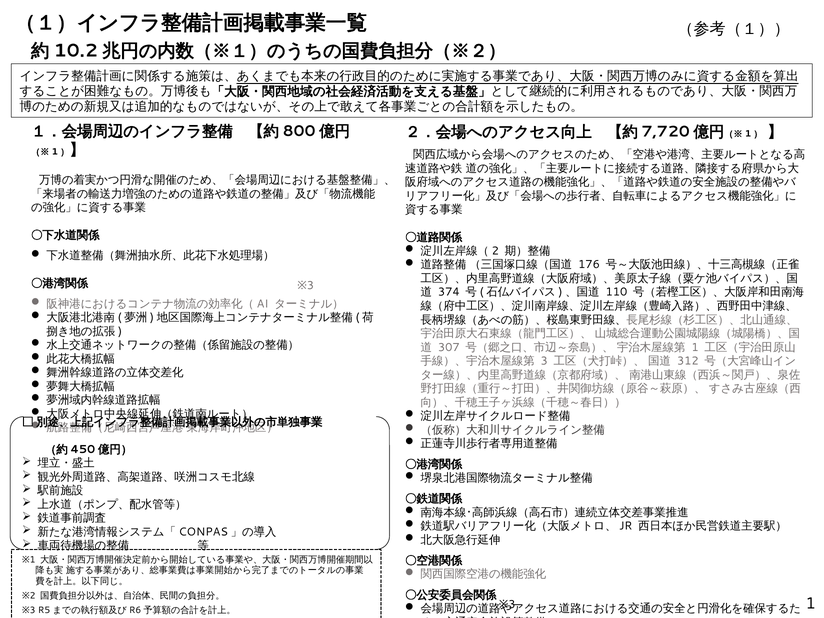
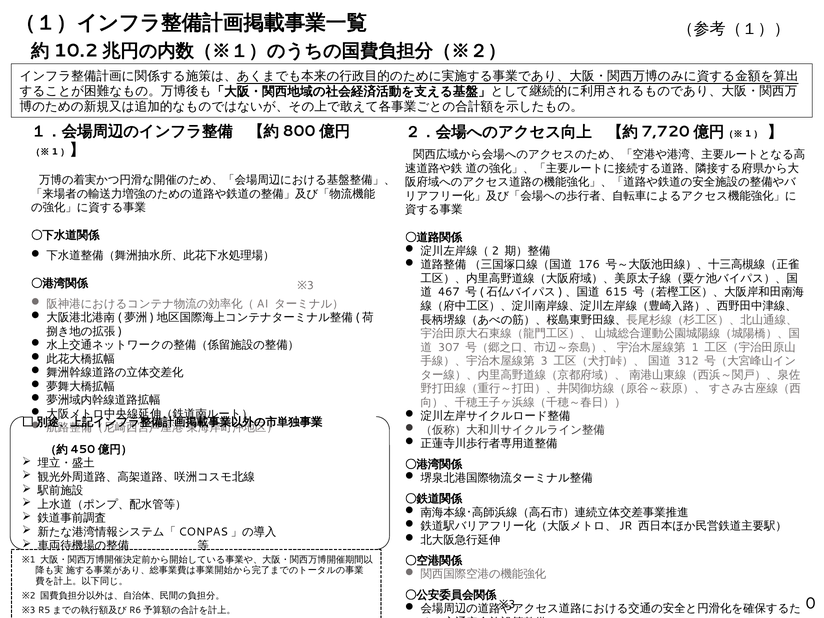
374: 374 -> 467
110: 110 -> 615
1 at (811, 604): 1 -> 0
